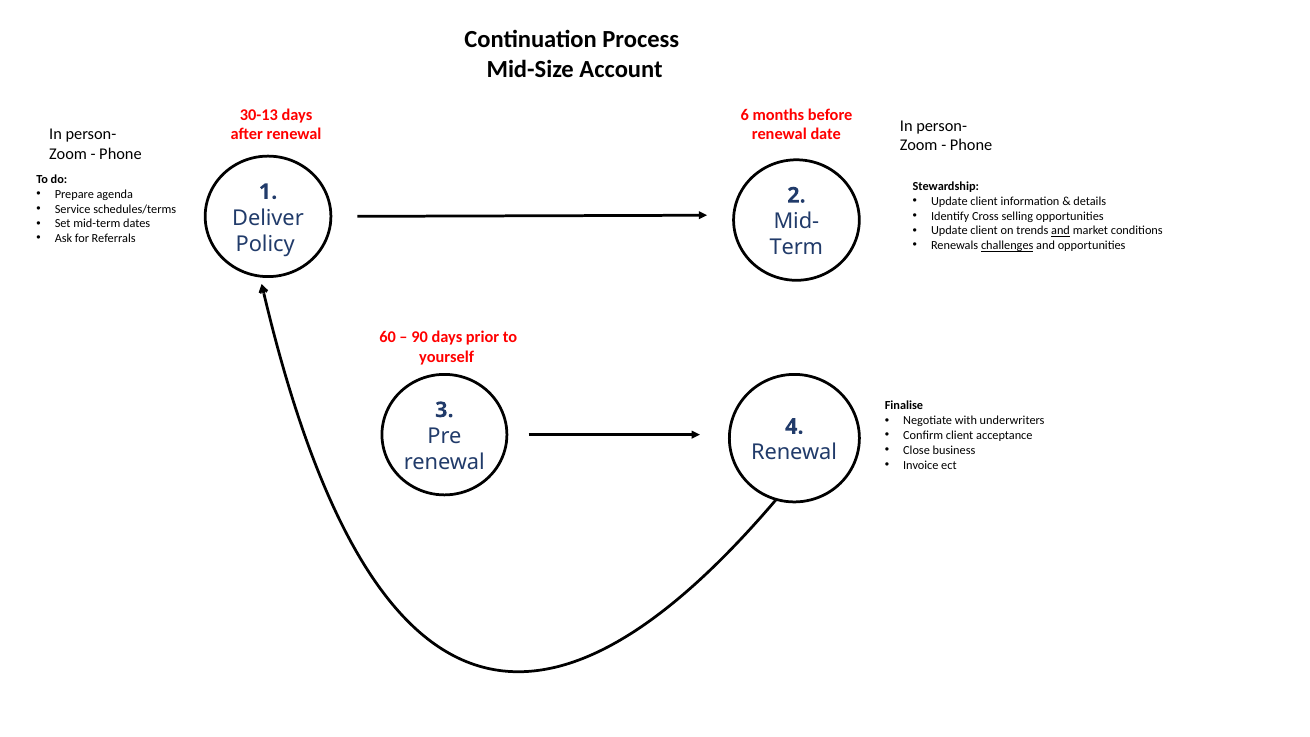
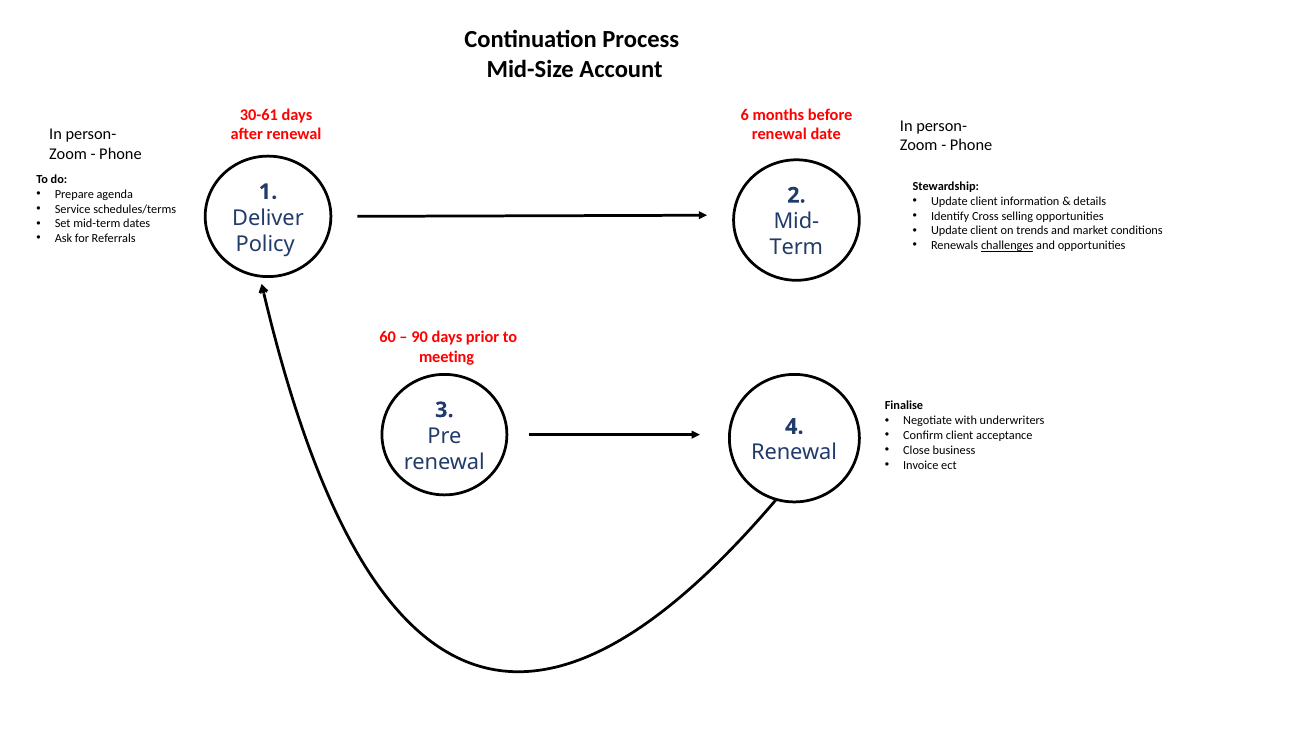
30-13: 30-13 -> 30-61
and at (1061, 231) underline: present -> none
yourself: yourself -> meeting
